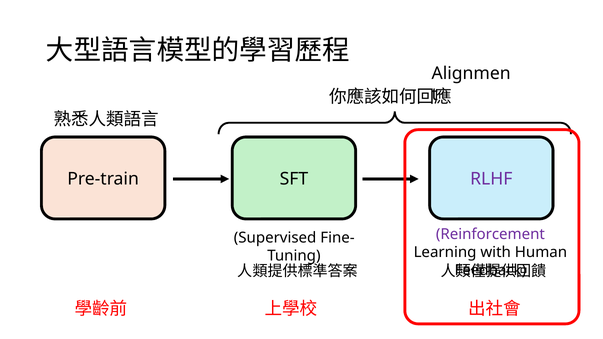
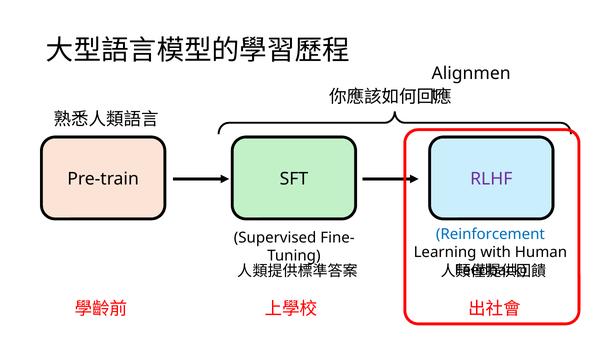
Reinforcement colour: purple -> blue
